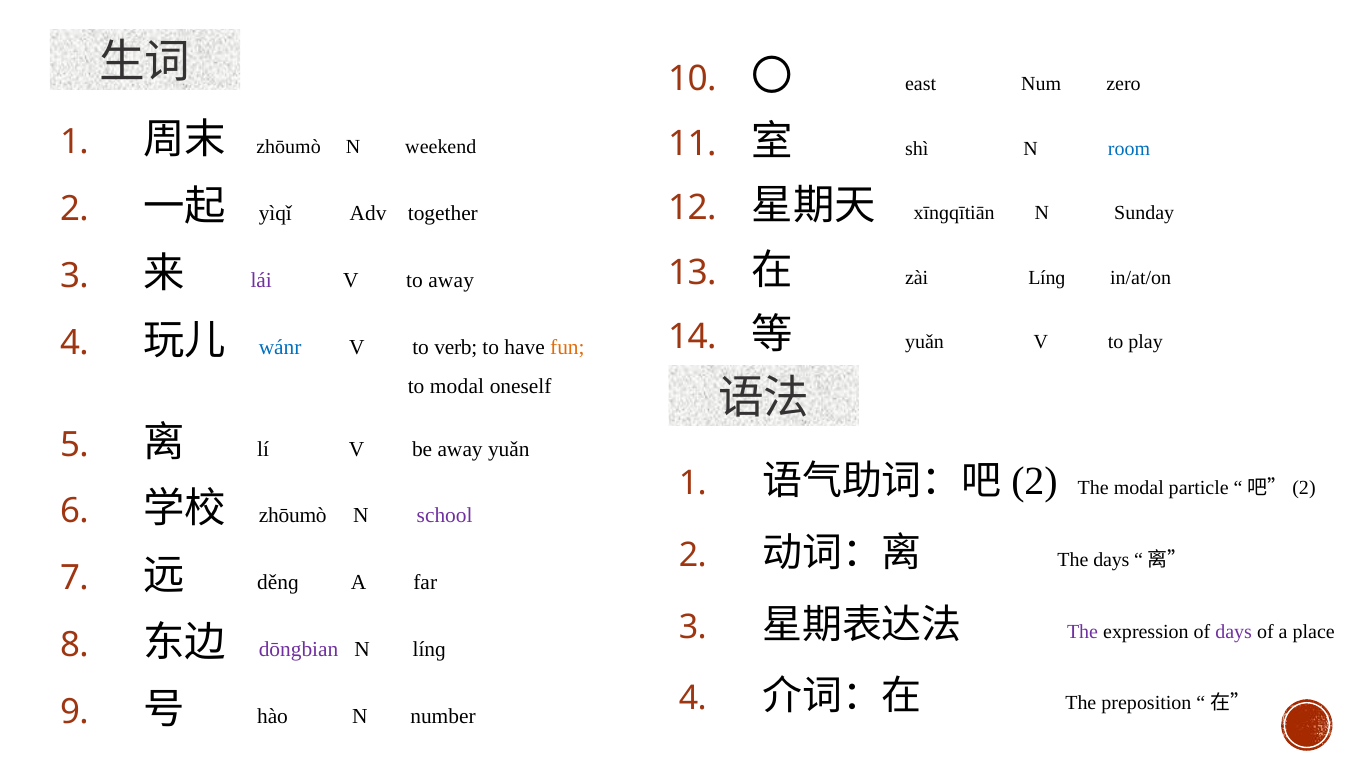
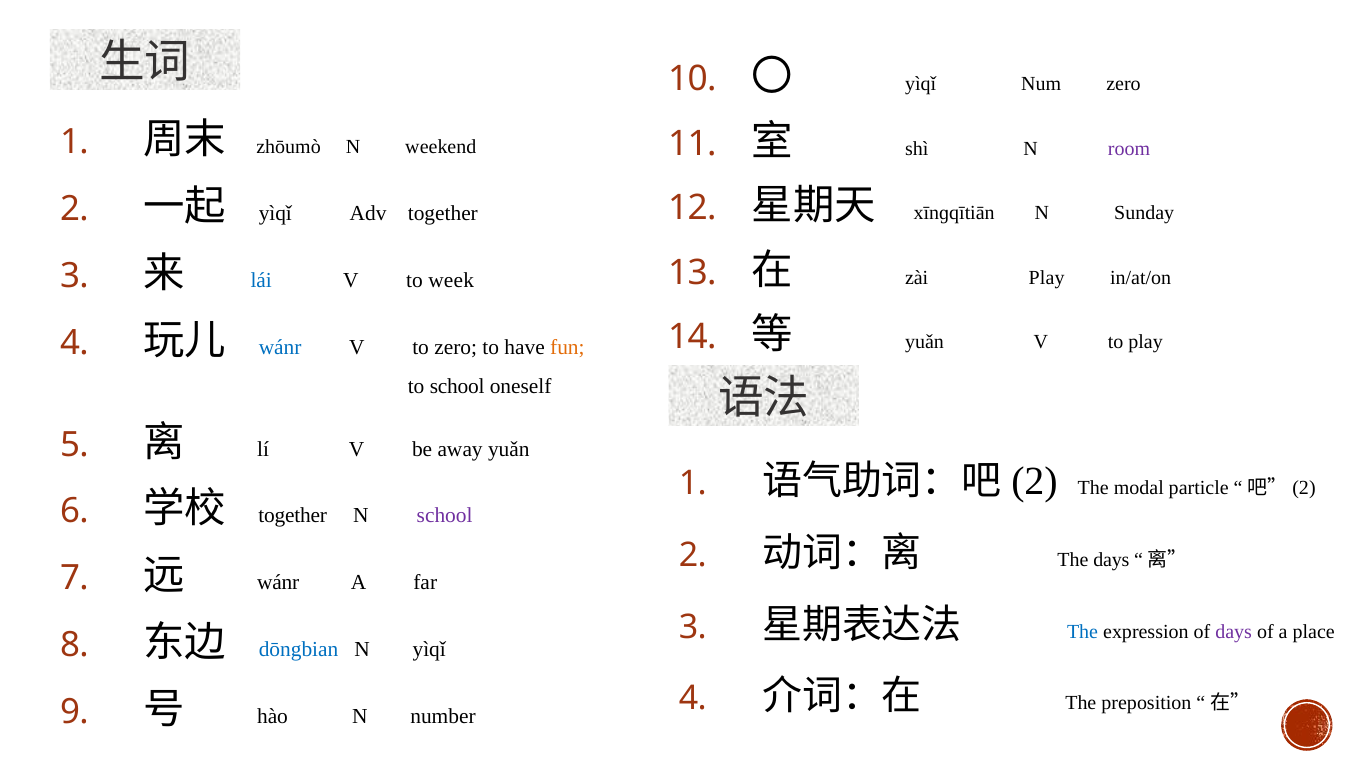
〇 east: east -> yìqǐ
room colour: blue -> purple
zài Línɡ: Línɡ -> Play
lái colour: purple -> blue
to away: away -> week
to verb: verb -> zero
to modal: modal -> school
zhōumò at (293, 516): zhōumò -> together
děnɡ at (278, 583): děnɡ -> wánr
The at (1083, 632) colour: purple -> blue
dōngbian colour: purple -> blue
N línɡ: línɡ -> yìqǐ
